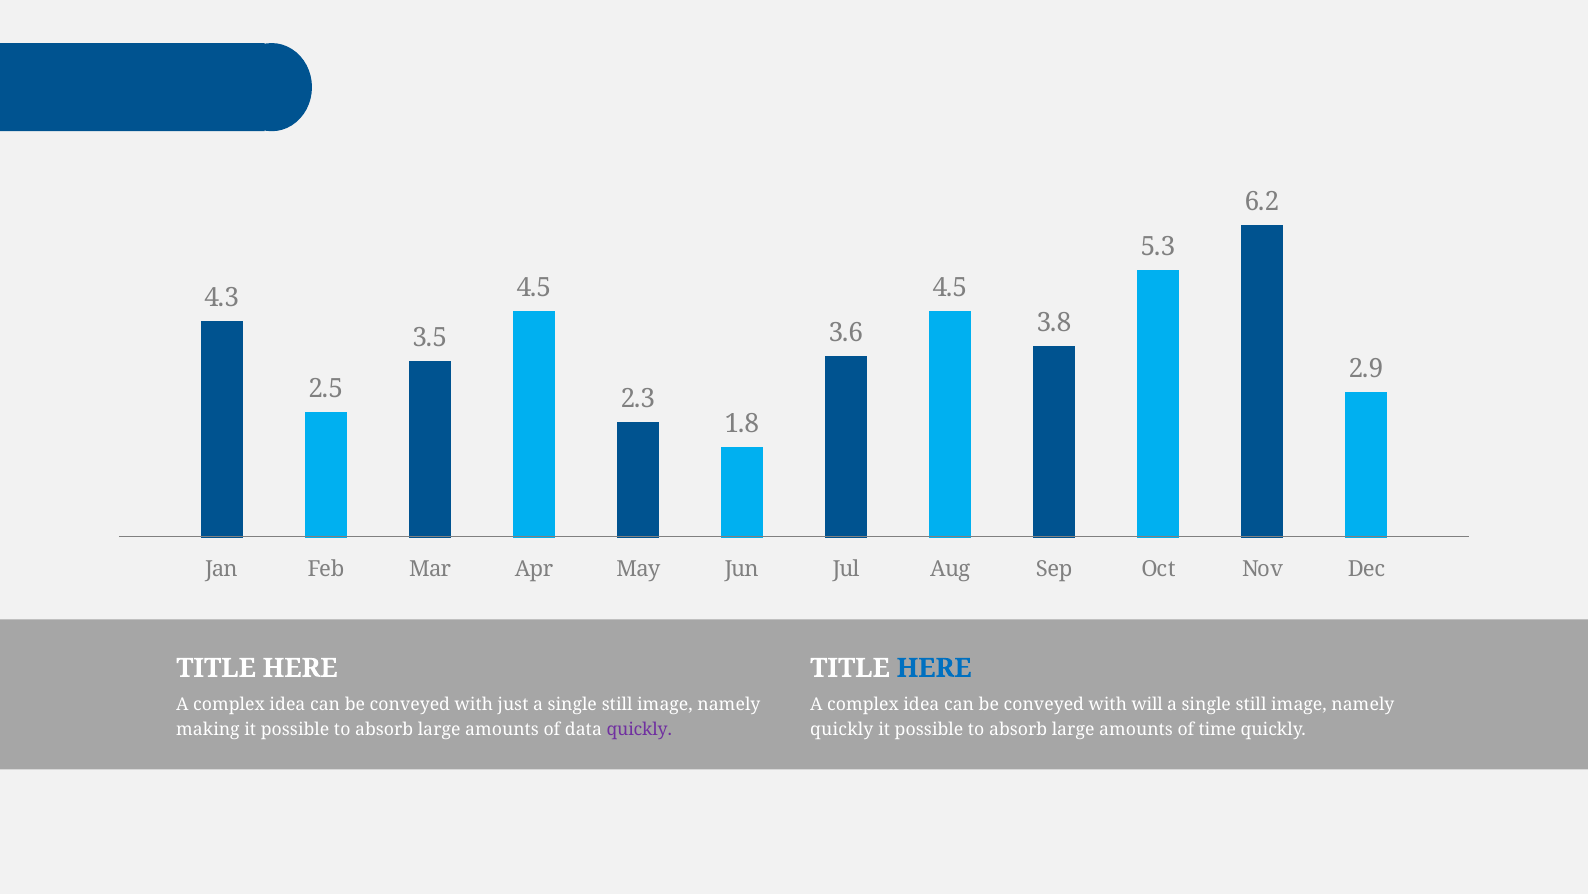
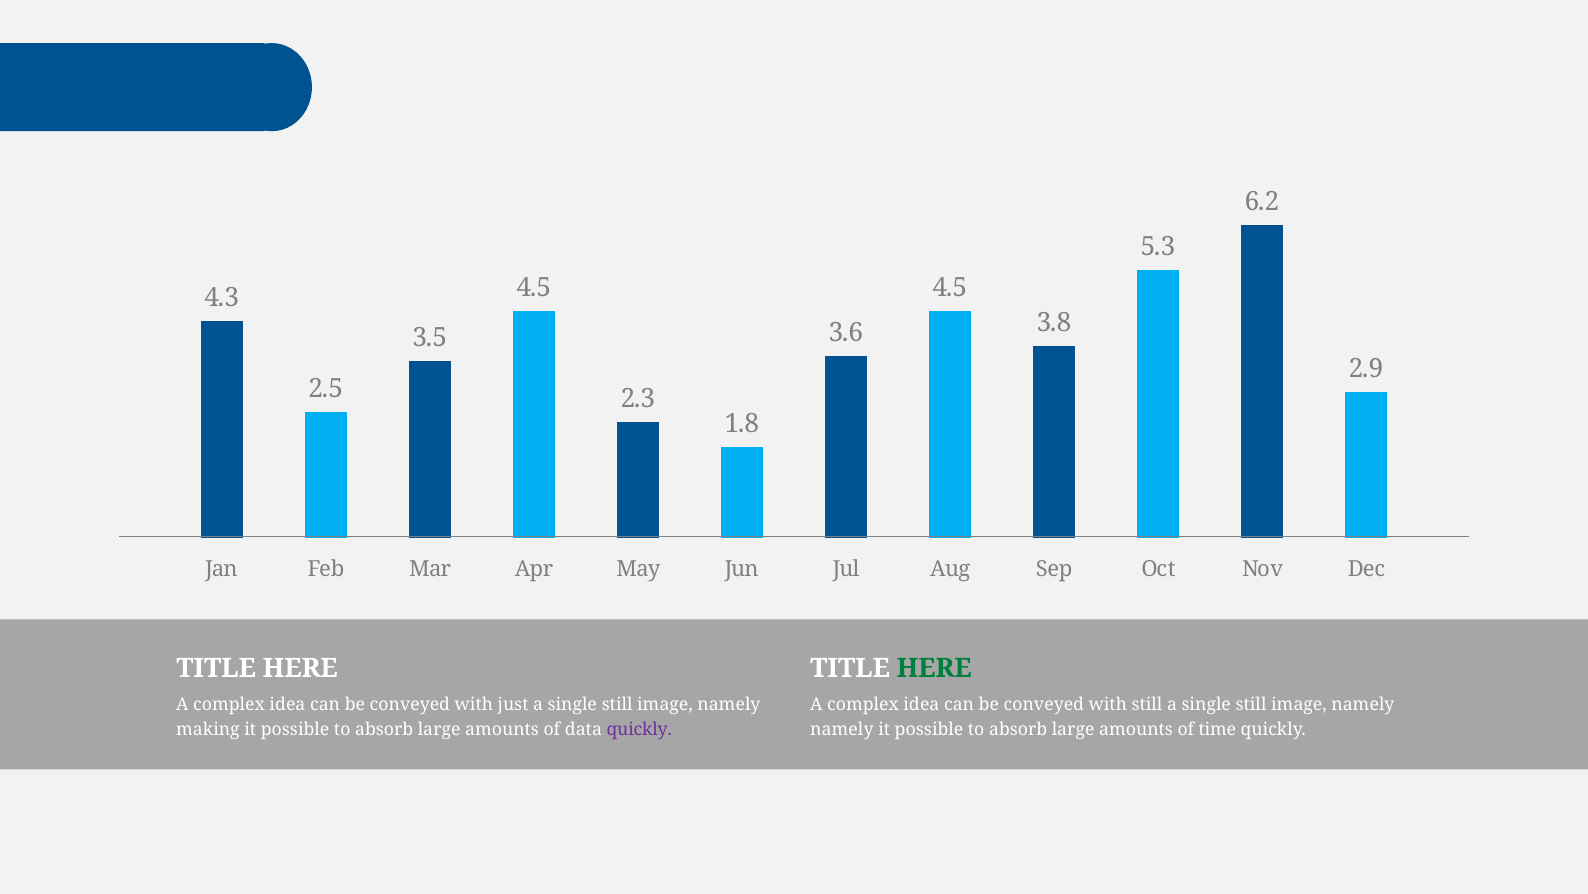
HERE at (934, 668) colour: blue -> green
with will: will -> still
quickly at (842, 730): quickly -> namely
